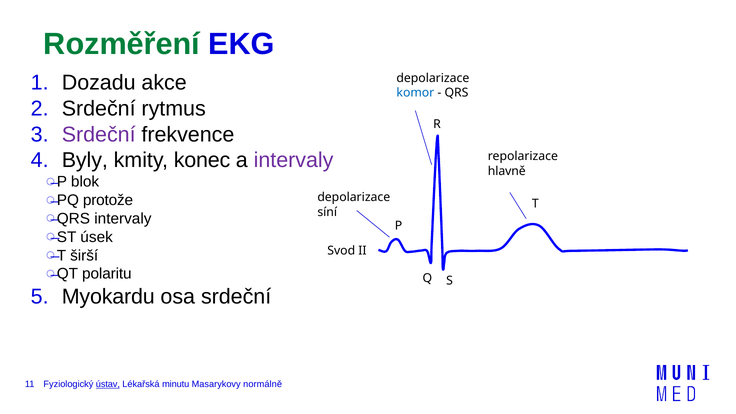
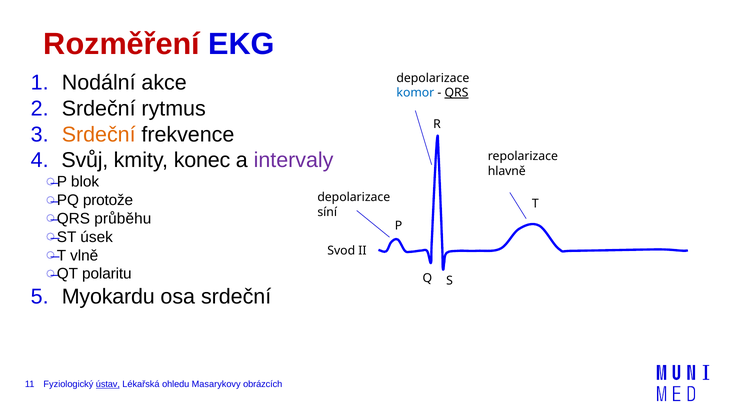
Rozměření colour: green -> red
Dozadu: Dozadu -> Nodální
QRS underline: none -> present
Srdeční at (99, 134) colour: purple -> orange
Byly: Byly -> Svůj
intervaly at (123, 219): intervaly -> průběhu
širší: širší -> vlně
minutu: minutu -> ohledu
normálně: normálně -> obrázcích
